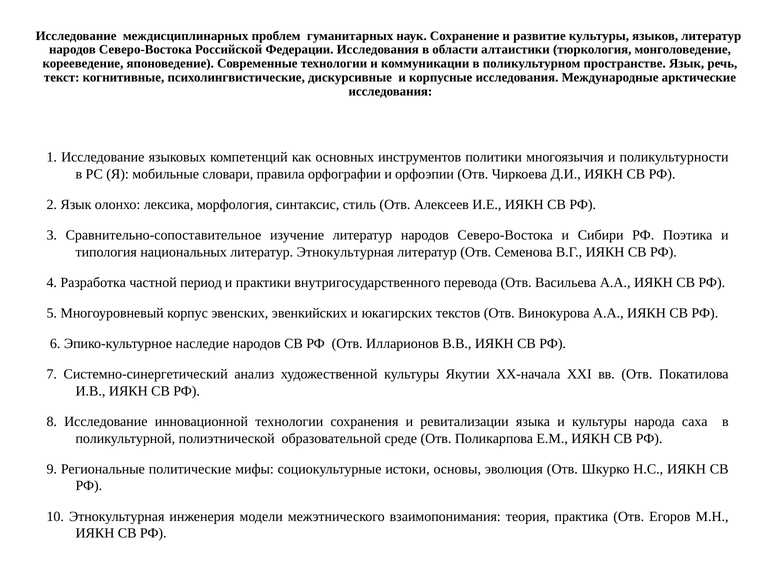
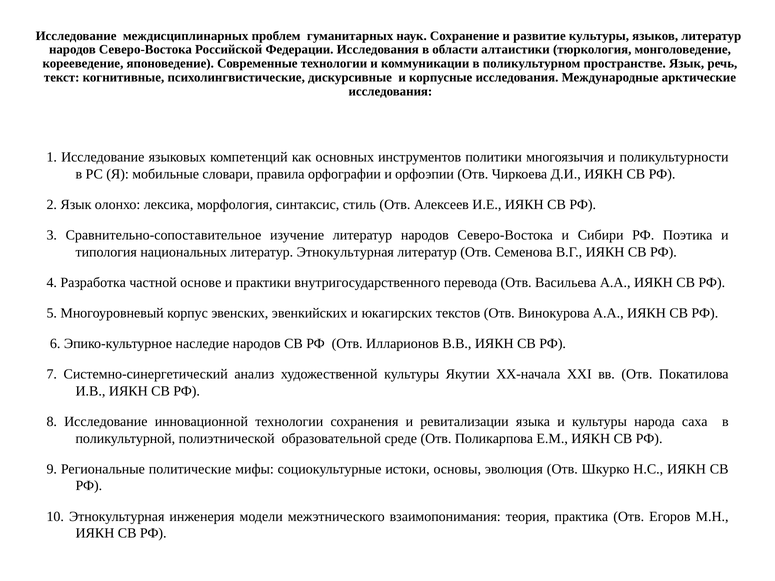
период: период -> основе
